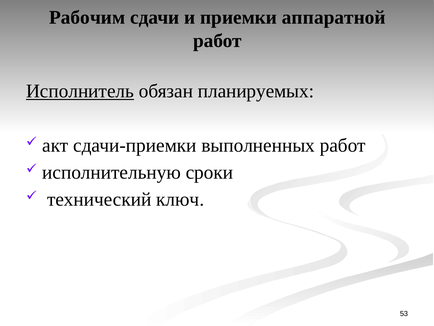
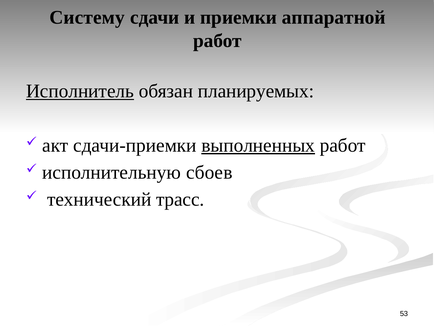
Рабочим: Рабочим -> Систему
выполненных underline: none -> present
сроки: сроки -> сбоев
ключ: ключ -> трасс
